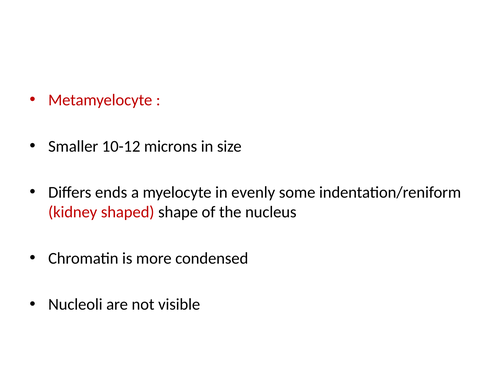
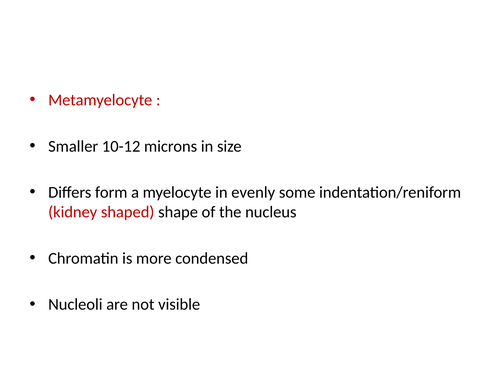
ends: ends -> form
